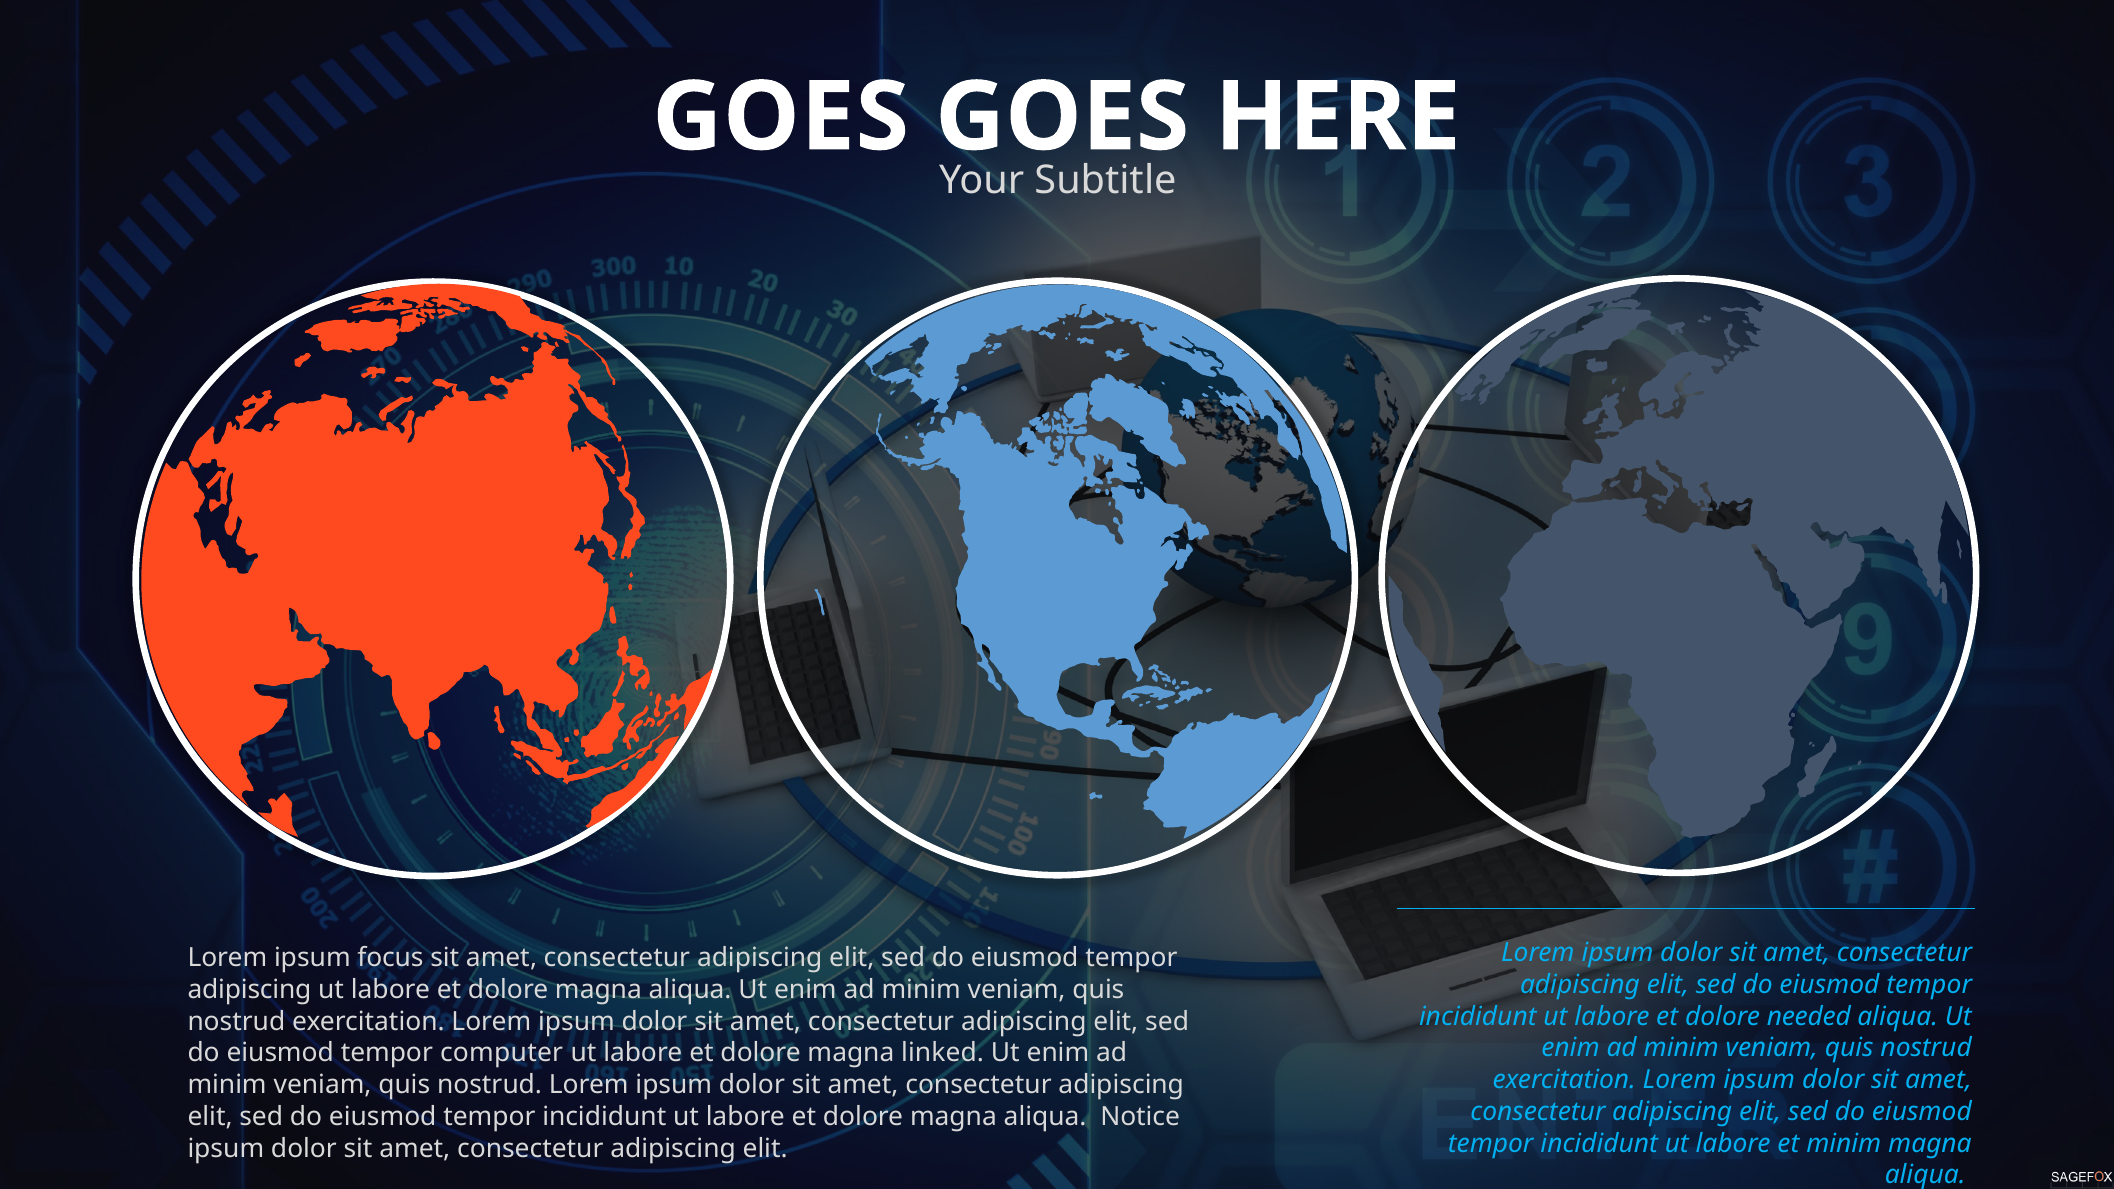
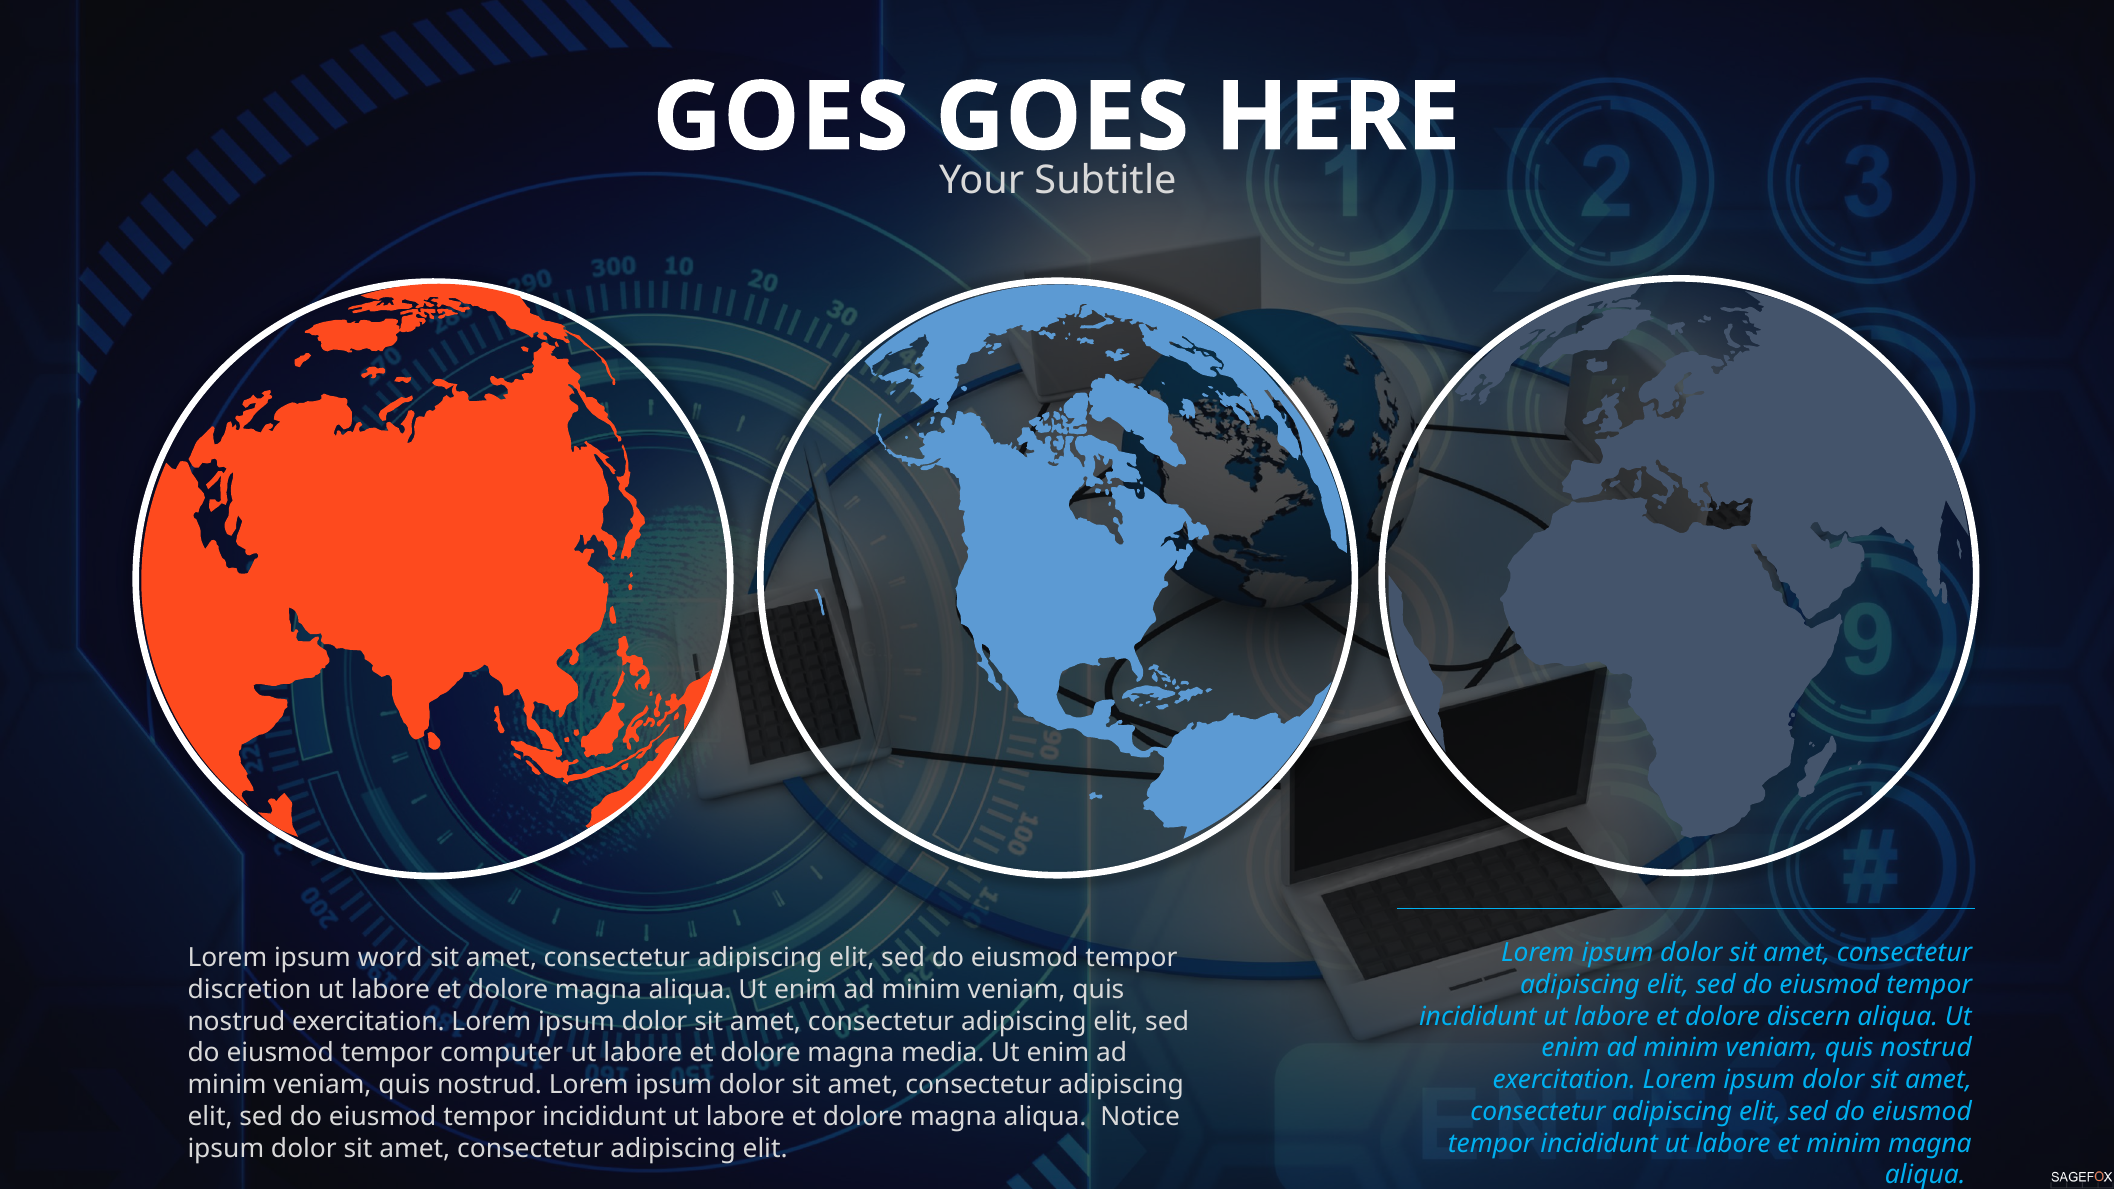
focus: focus -> word
adipiscing at (250, 990): adipiscing -> discretion
needed: needed -> discern
linked: linked -> media
